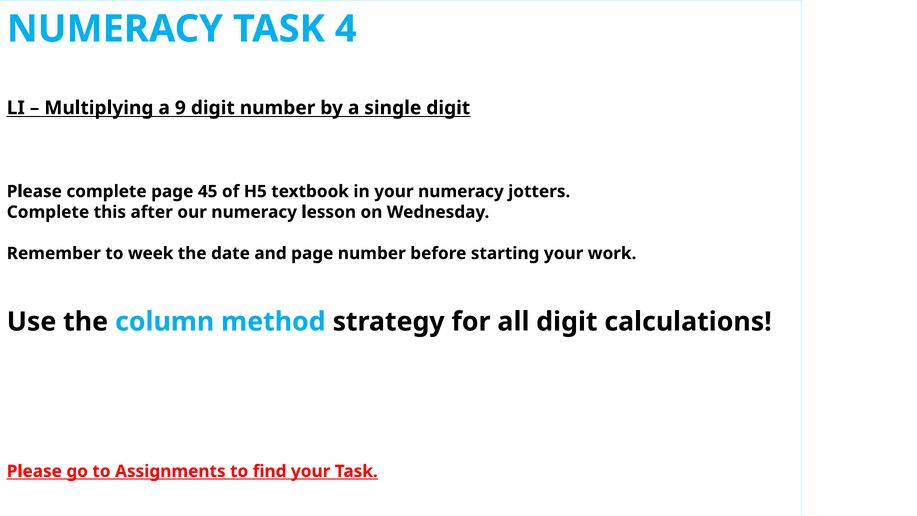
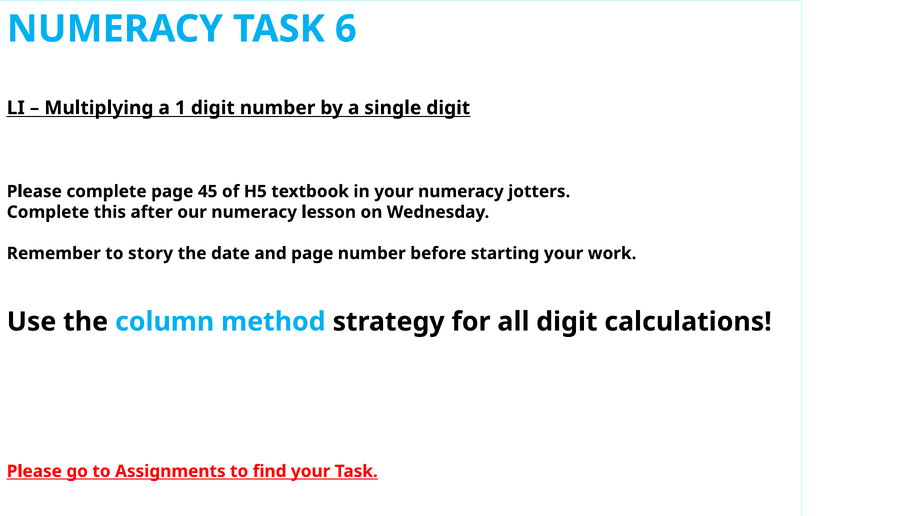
4: 4 -> 6
9: 9 -> 1
week: week -> story
